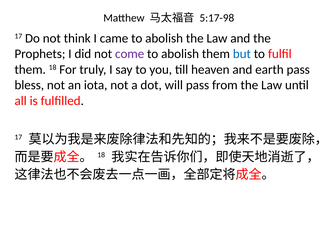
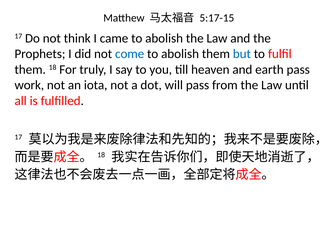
5:17-98: 5:17-98 -> 5:17-15
come colour: purple -> blue
bless: bless -> work
